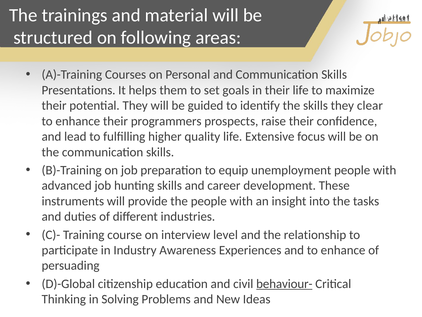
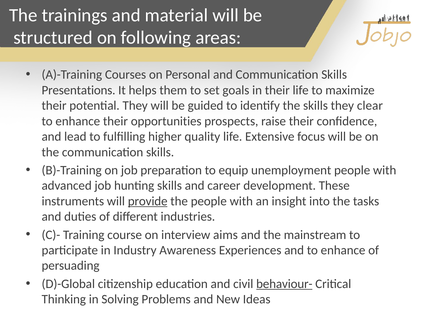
programmers: programmers -> opportunities
provide underline: none -> present
level: level -> aims
relationship: relationship -> mainstream
